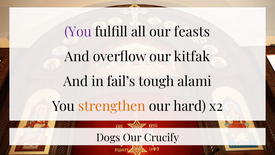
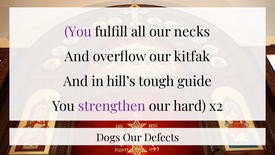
feasts: feasts -> necks
fail’s: fail’s -> hill’s
alami: alami -> guide
strengthen colour: orange -> purple
Crucify: Crucify -> Defects
